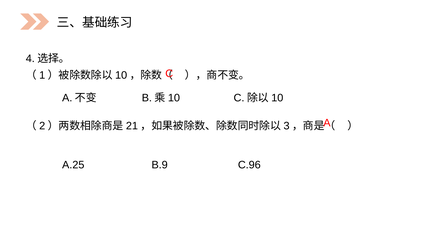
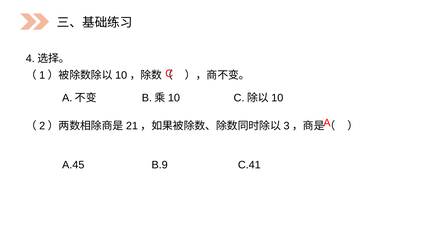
A.25: A.25 -> A.45
C.96: C.96 -> C.41
